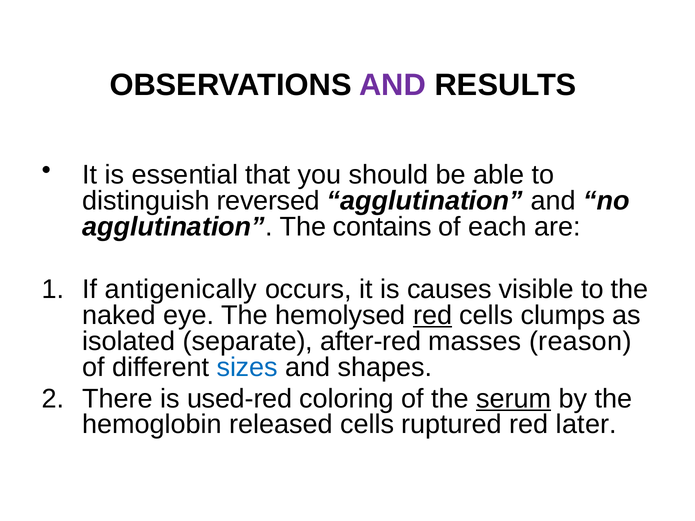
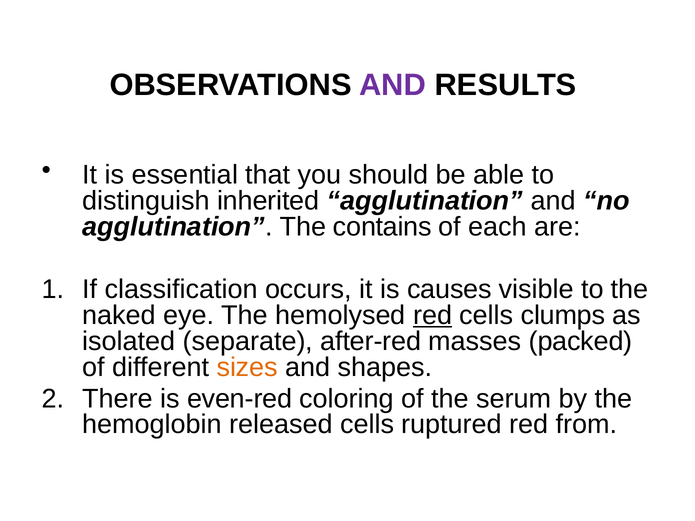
reversed: reversed -> inherited
antigenically: antigenically -> classification
reason: reason -> packed
sizes colour: blue -> orange
used-red: used-red -> even-red
serum underline: present -> none
later: later -> from
